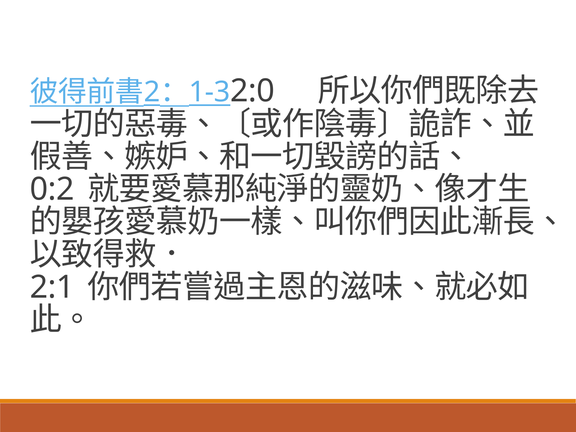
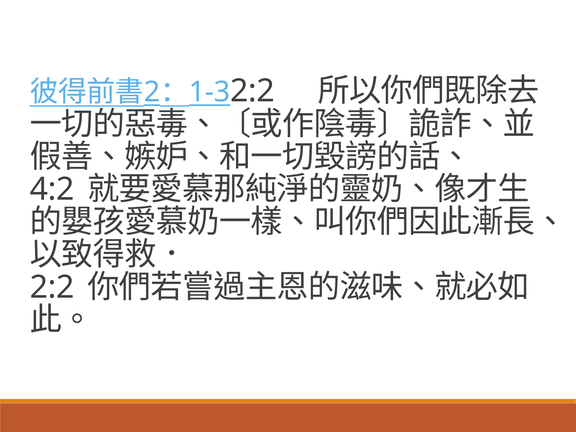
2:0 at (253, 91): 2:0 -> 2:2
0:2: 0:2 -> 4:2
2:1 at (52, 287): 2:1 -> 2:2
